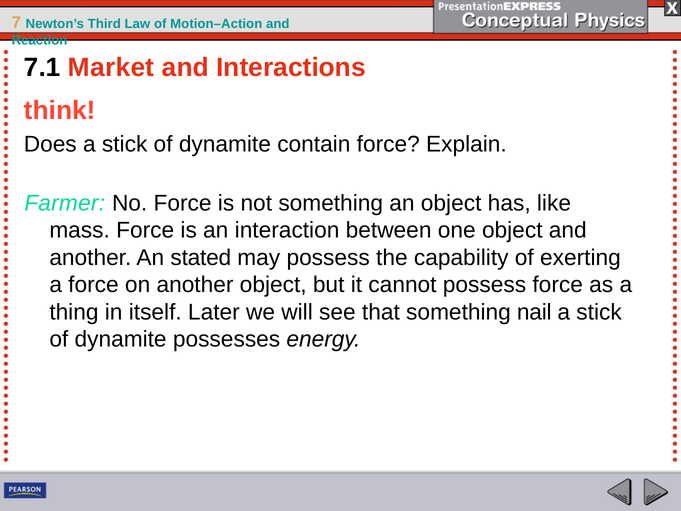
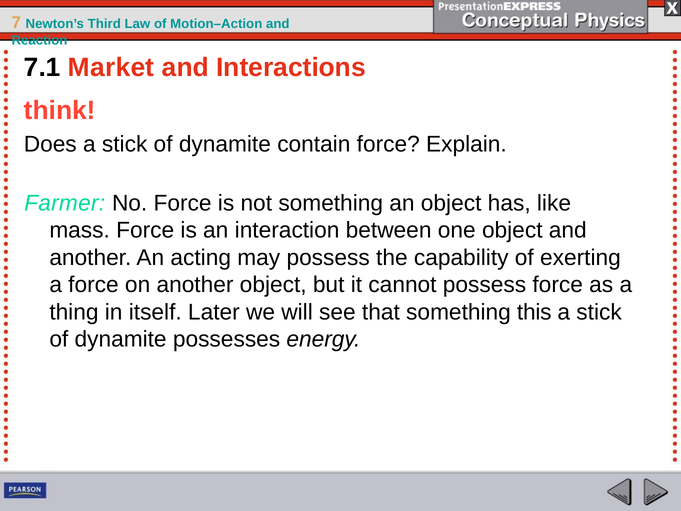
stated: stated -> acting
nail: nail -> this
